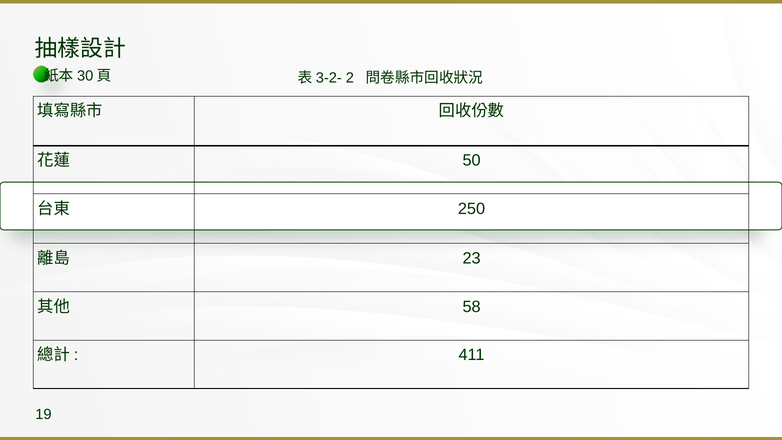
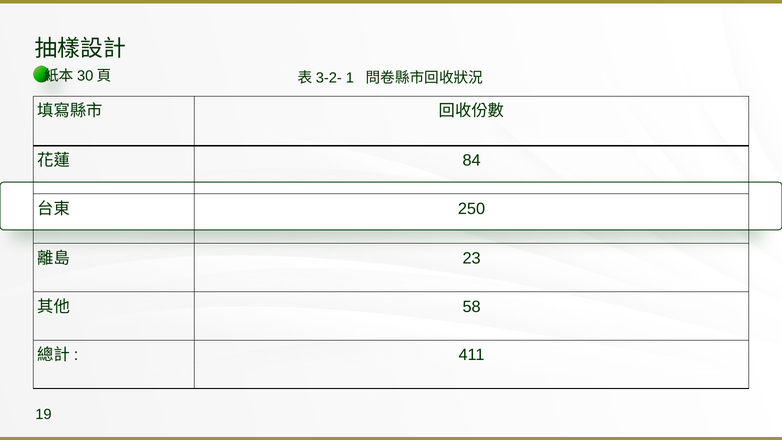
2: 2 -> 1
50: 50 -> 84
